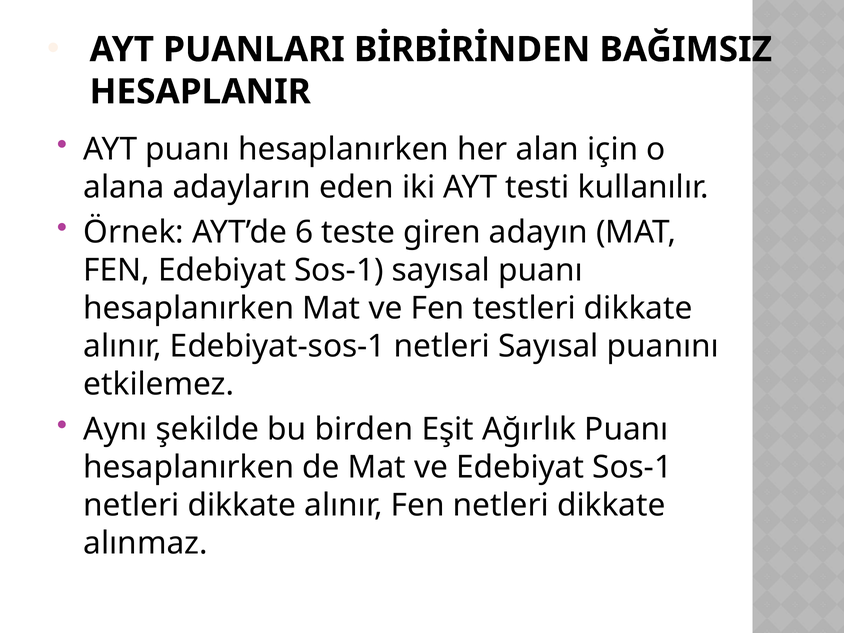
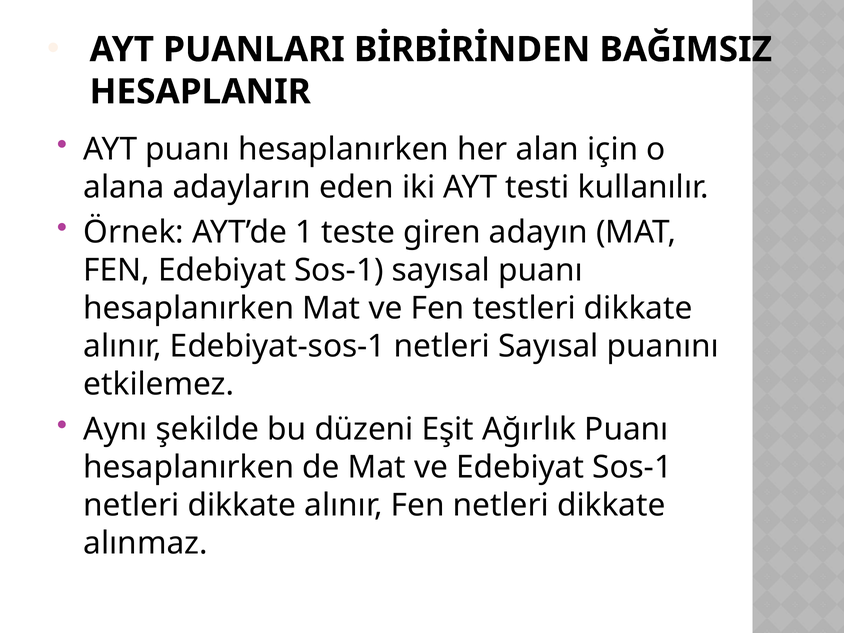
6: 6 -> 1
birden: birden -> düzeni
